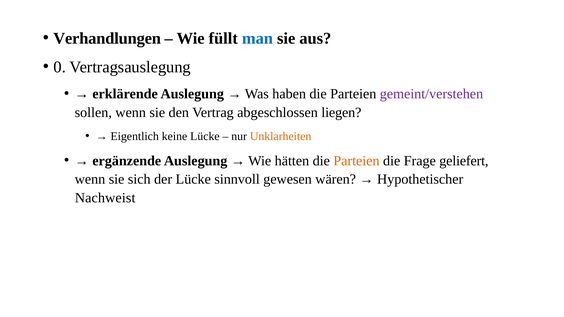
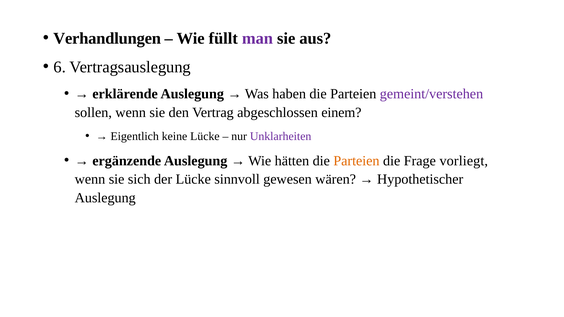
man colour: blue -> purple
0: 0 -> 6
liegen: liegen -> einem
Unklarheiten colour: orange -> purple
geliefert: geliefert -> vorliegt
Nachweist at (105, 198): Nachweist -> Auslegung
